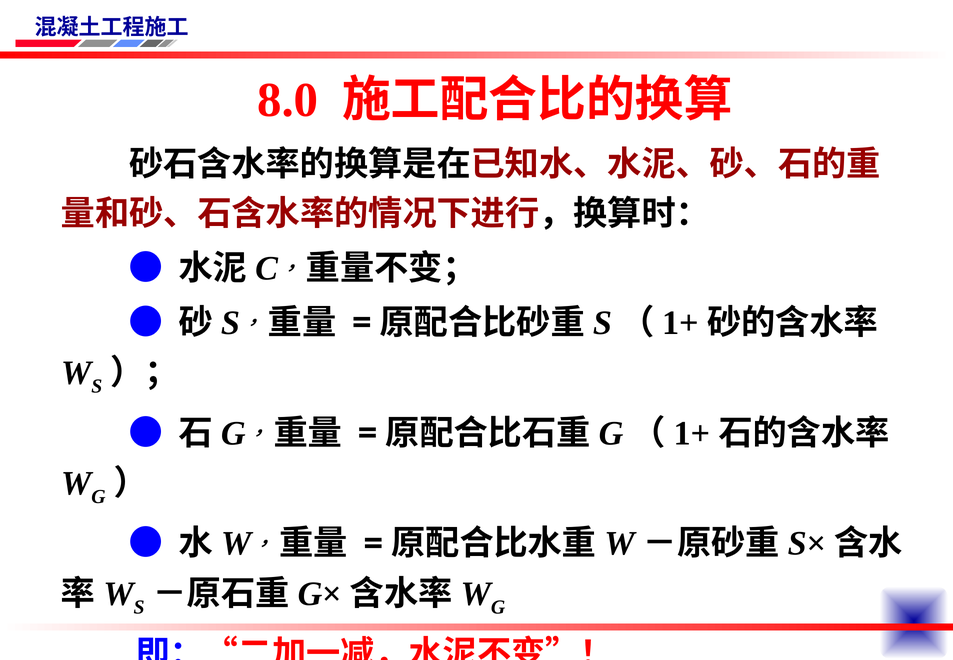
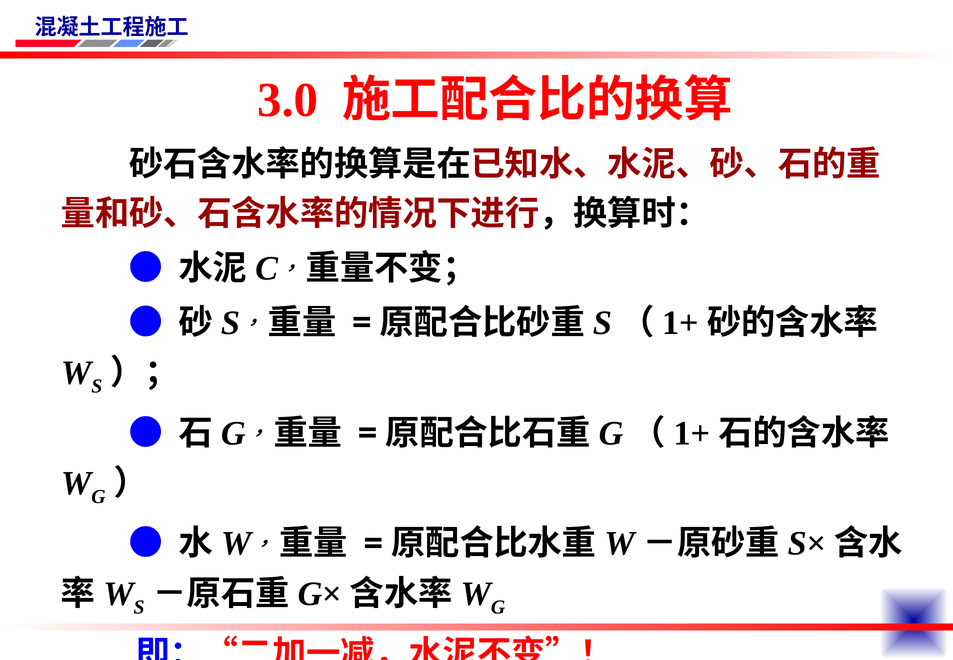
8.0: 8.0 -> 3.0
